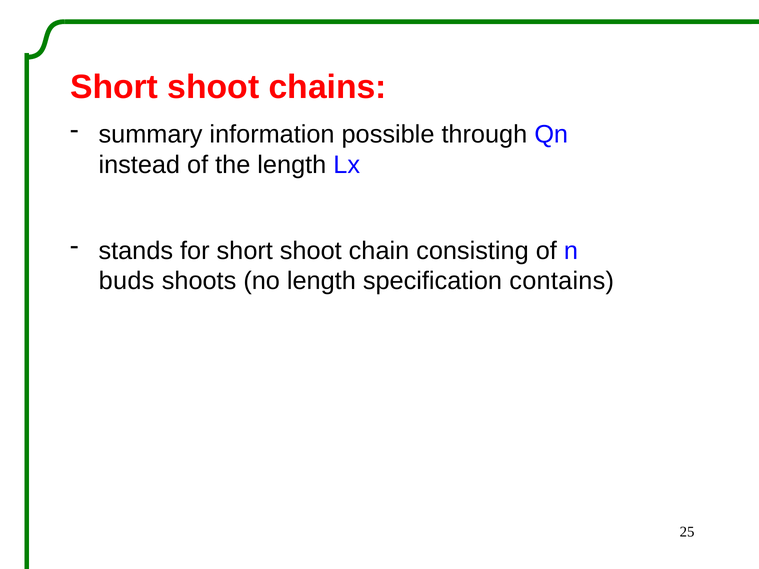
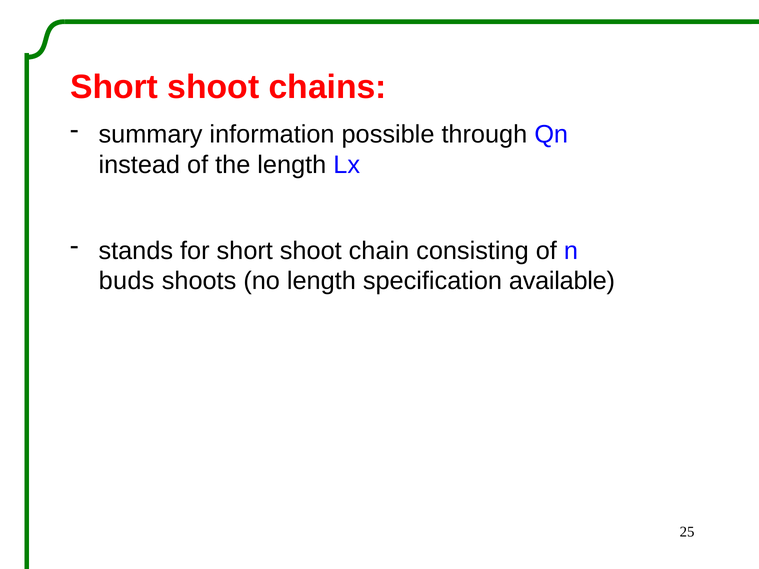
contains: contains -> available
